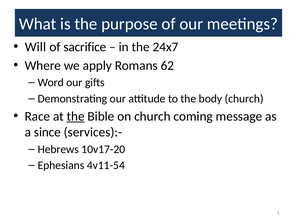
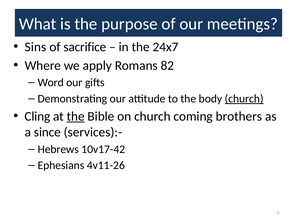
Will: Will -> Sins
62: 62 -> 82
church at (244, 99) underline: none -> present
Race: Race -> Cling
message: message -> brothers
10v17-20: 10v17-20 -> 10v17-42
4v11-54: 4v11-54 -> 4v11-26
